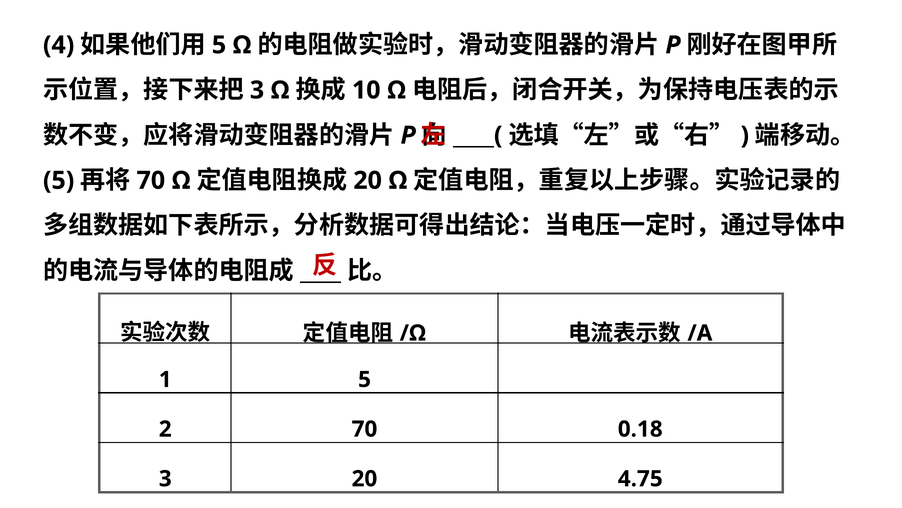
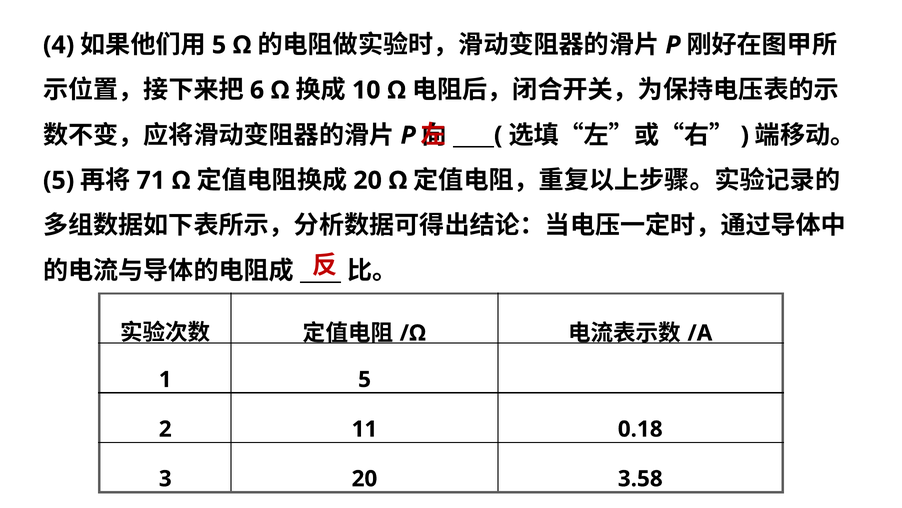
3 at (257, 90): 3 -> 6
70 at (151, 180): 70 -> 71
2 70: 70 -> 11
4.75: 4.75 -> 3.58
